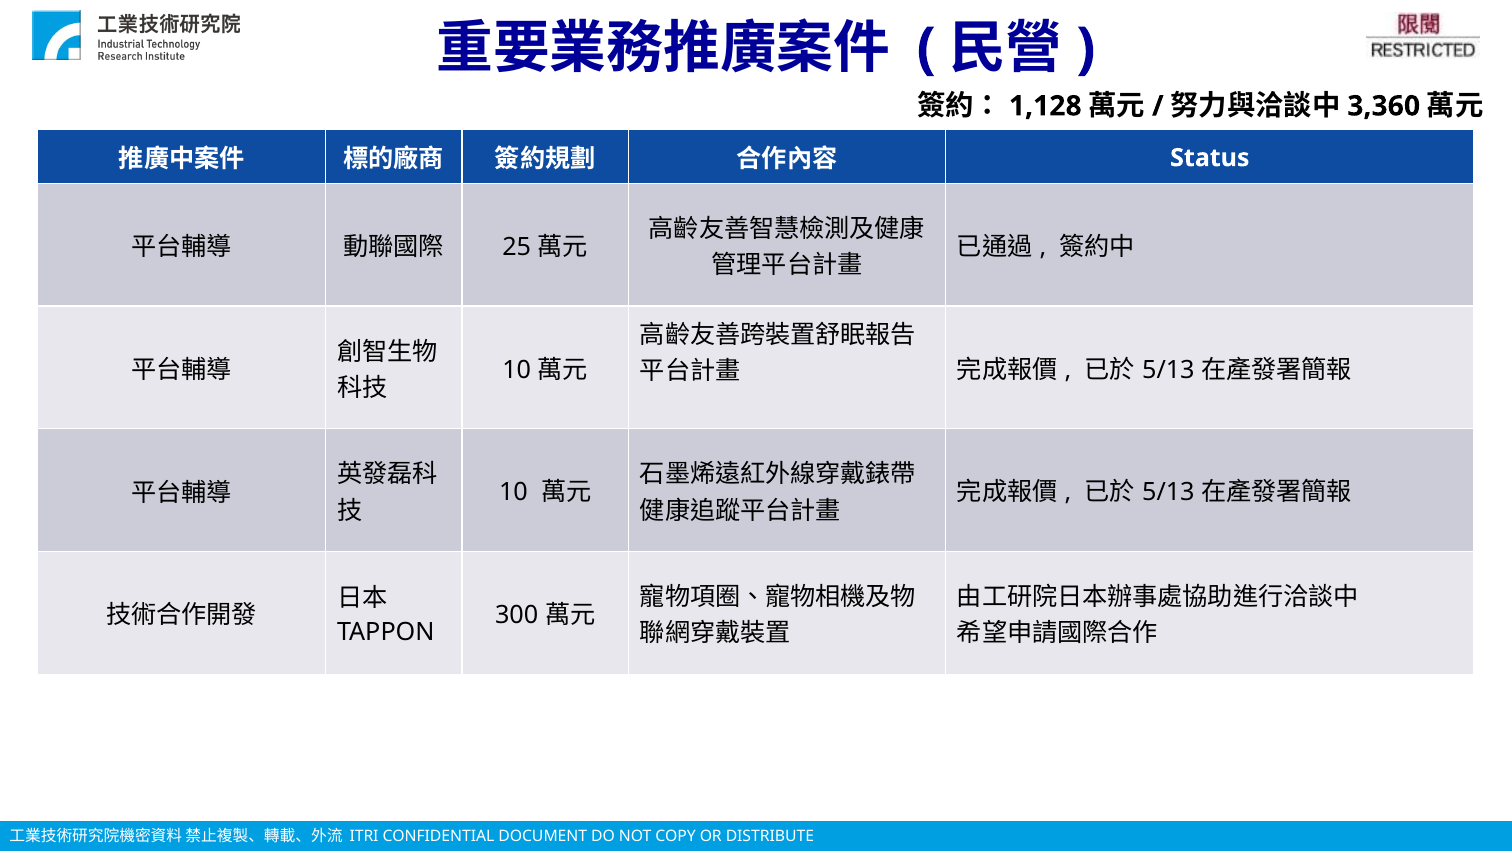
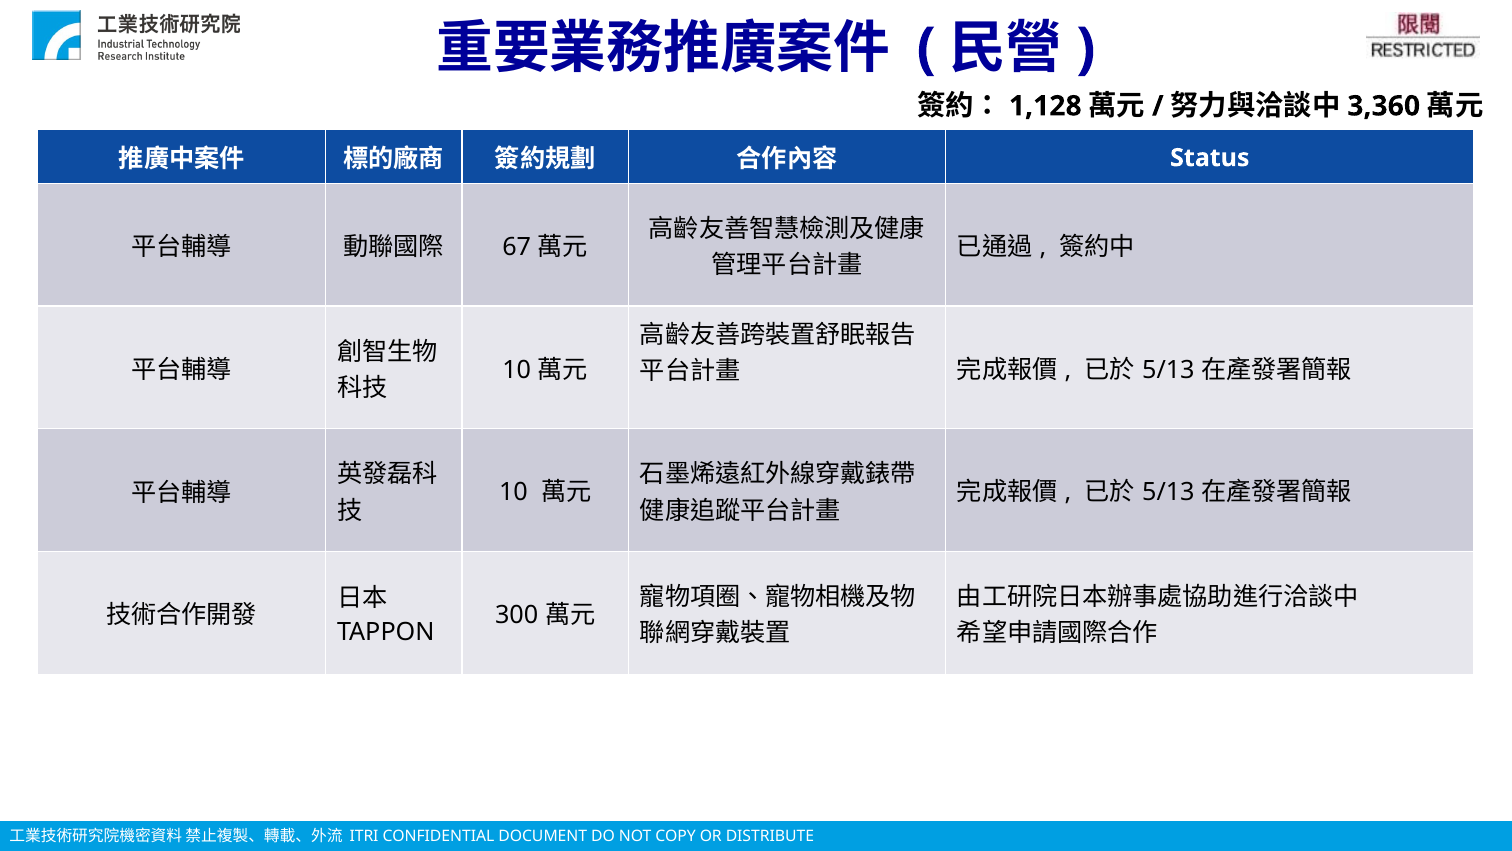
25: 25 -> 67
